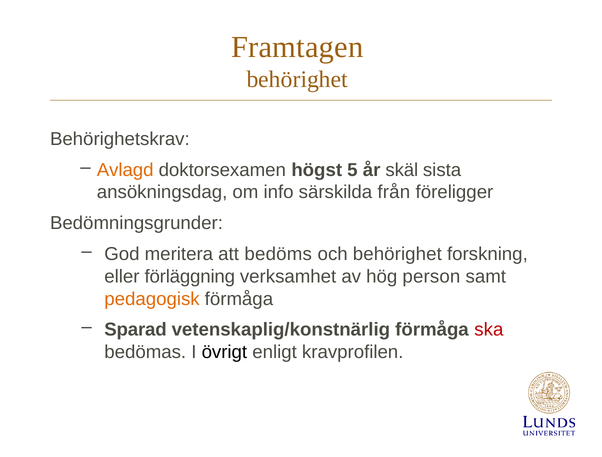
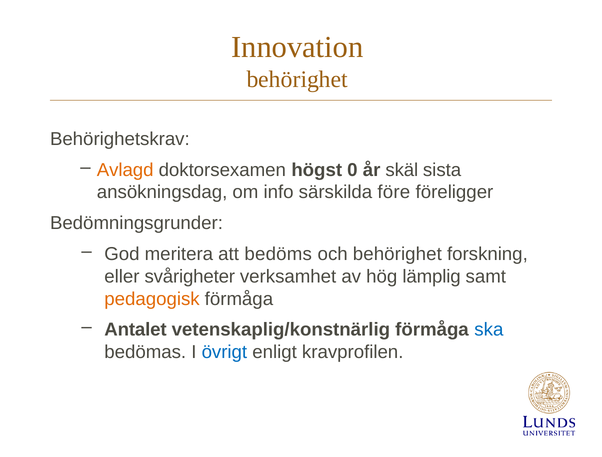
Framtagen: Framtagen -> Innovation
5: 5 -> 0
från: från -> före
förläggning: förläggning -> svårigheter
person: person -> lämplig
Sparad: Sparad -> Antalet
ska colour: red -> blue
övrigt colour: black -> blue
